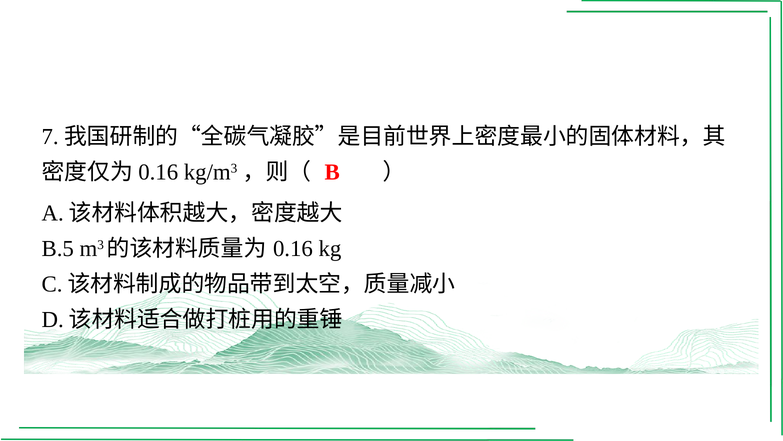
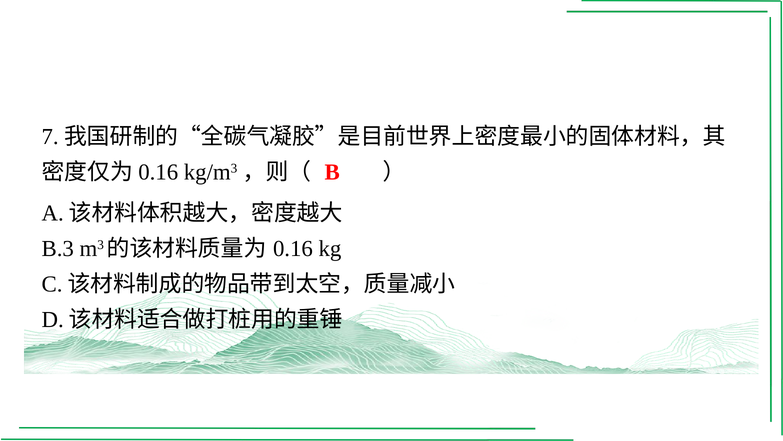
B.5: B.5 -> B.3
